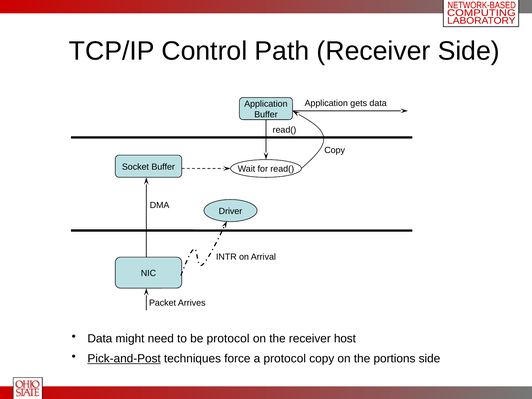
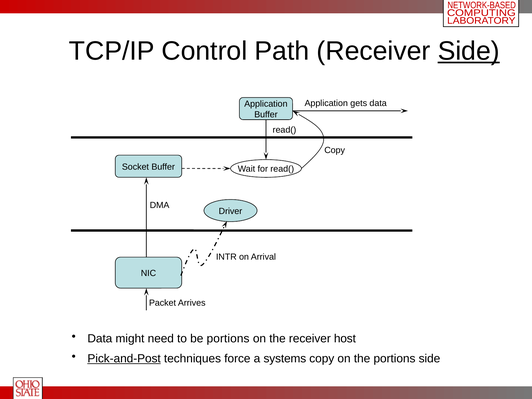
Side at (469, 51) underline: none -> present
be protocol: protocol -> portions
a protocol: protocol -> systems
